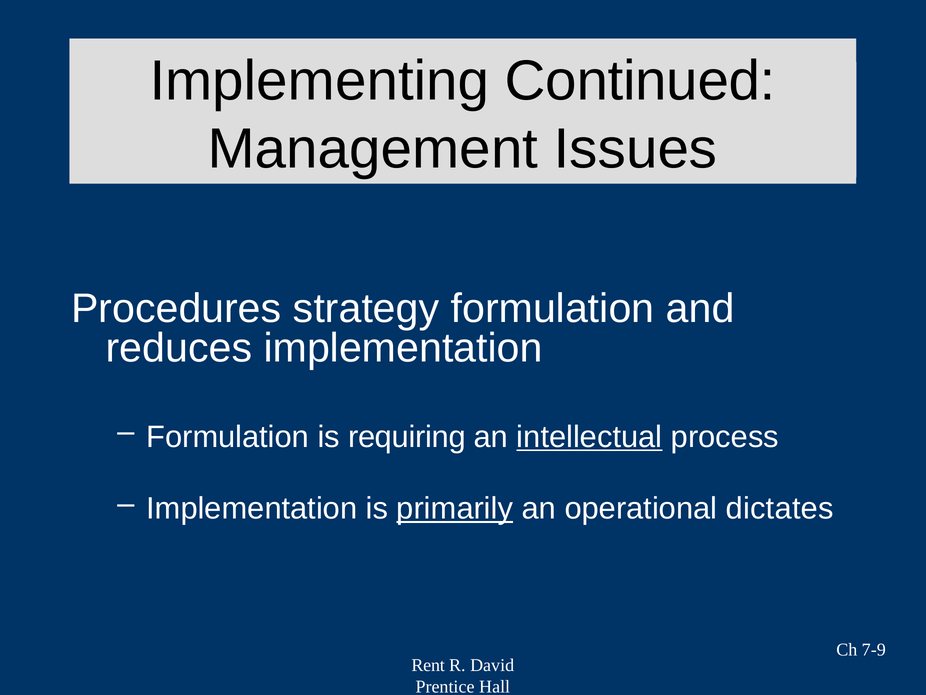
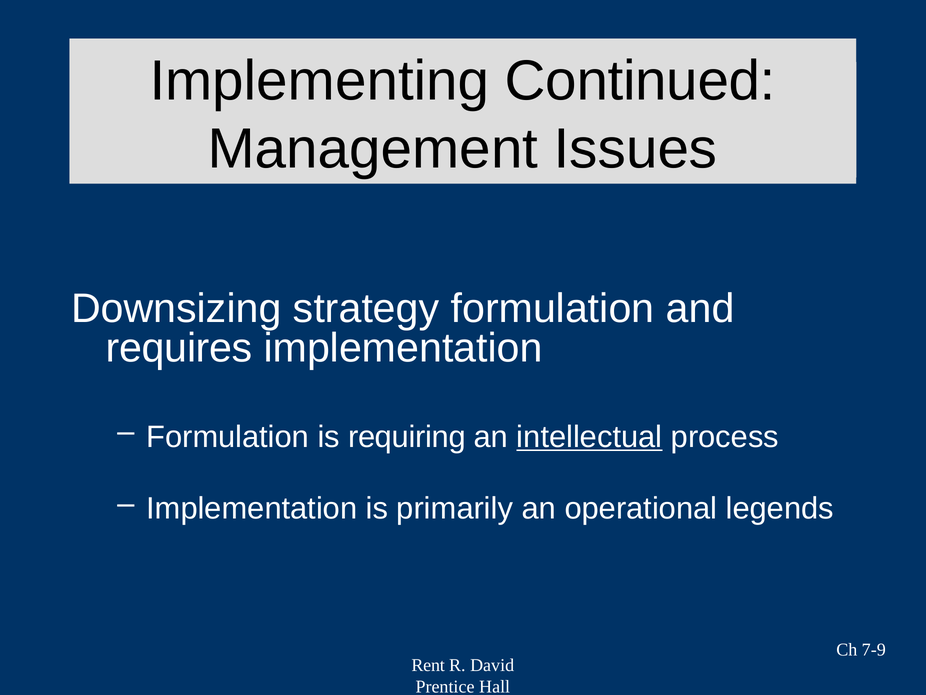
Procedures: Procedures -> Downsizing
reduces: reduces -> requires
primarily underline: present -> none
dictates: dictates -> legends
